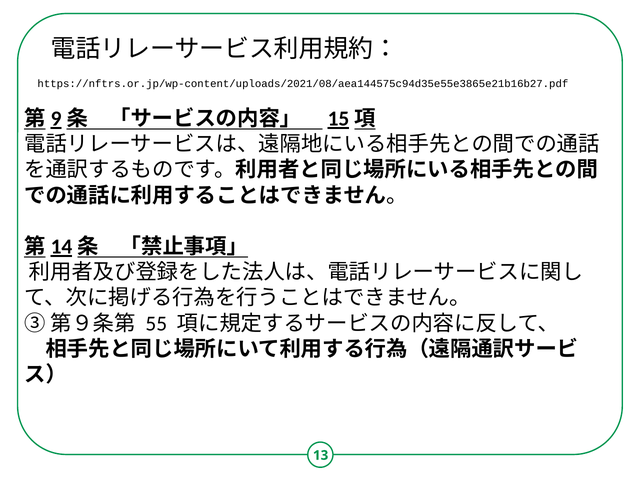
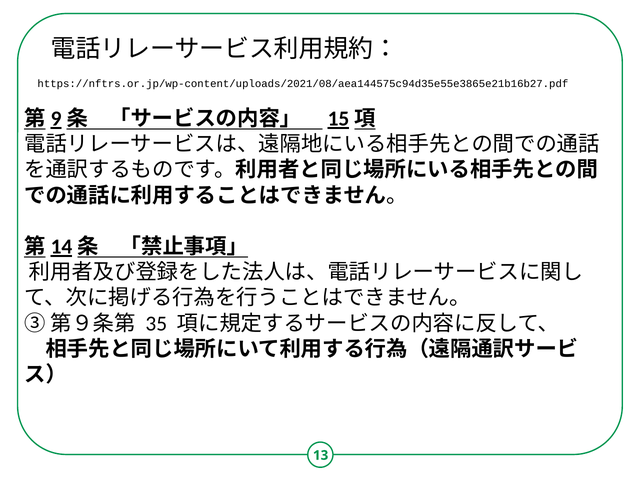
55: 55 -> 35
